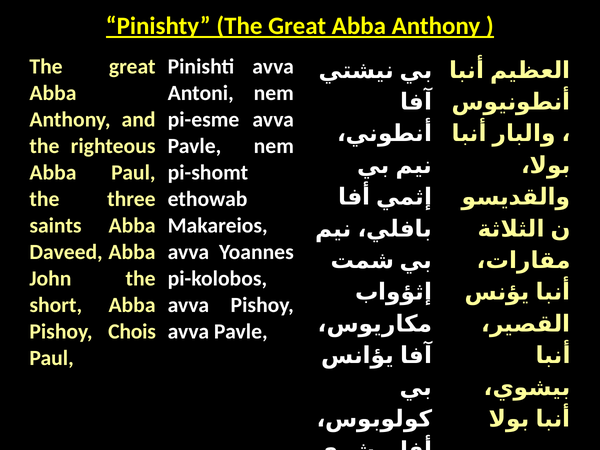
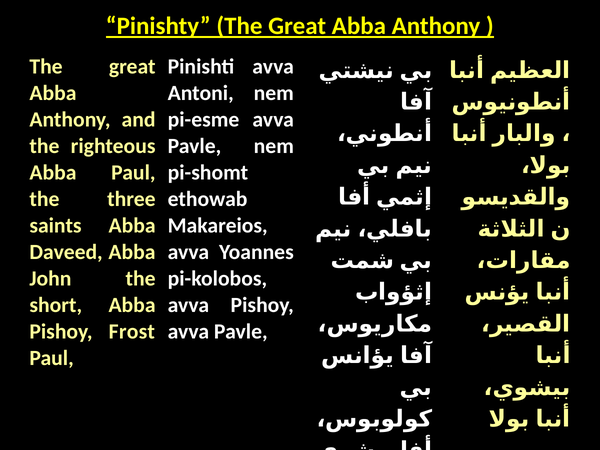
Chois: Chois -> Frost
